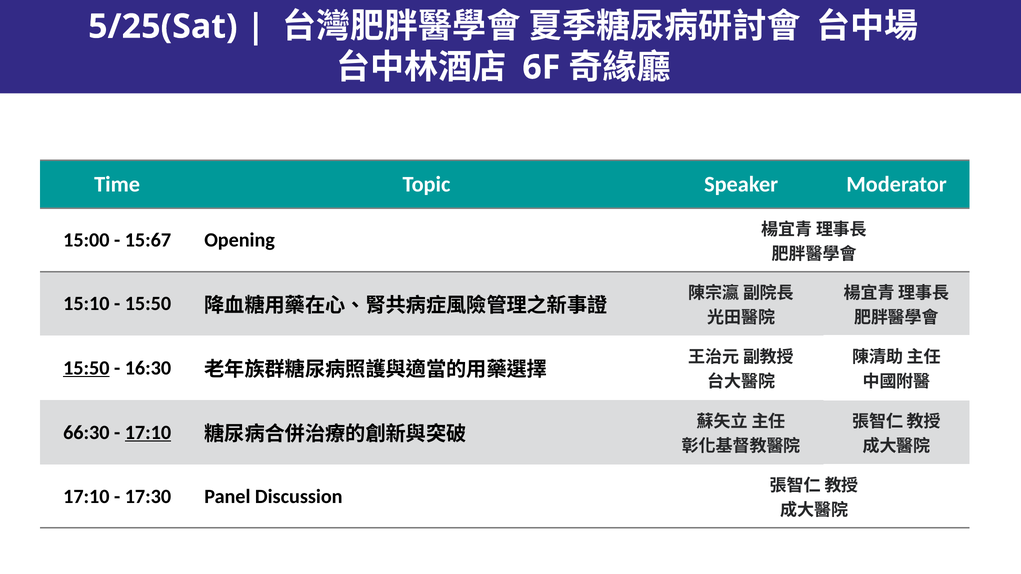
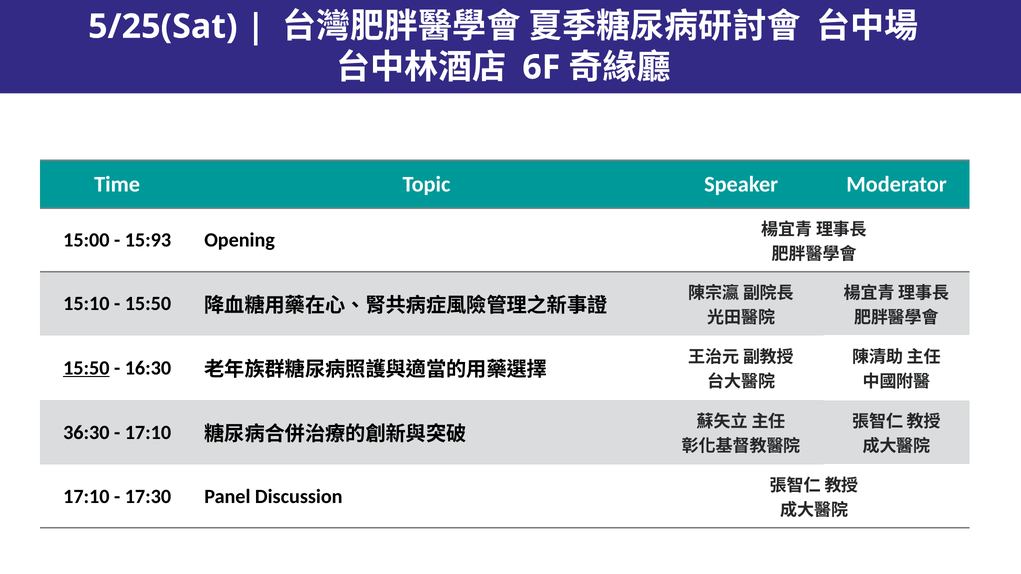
15:67: 15:67 -> 15:93
66:30: 66:30 -> 36:30
17:10 at (148, 433) underline: present -> none
